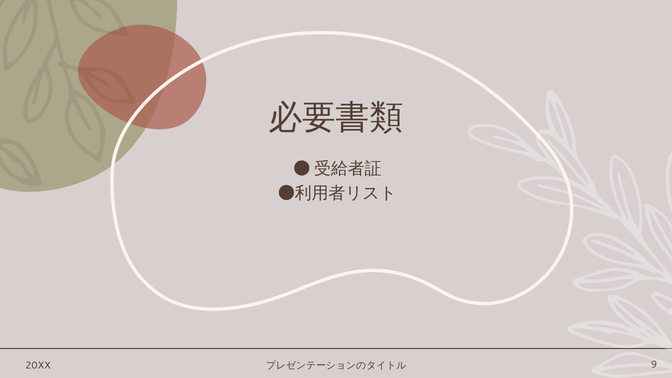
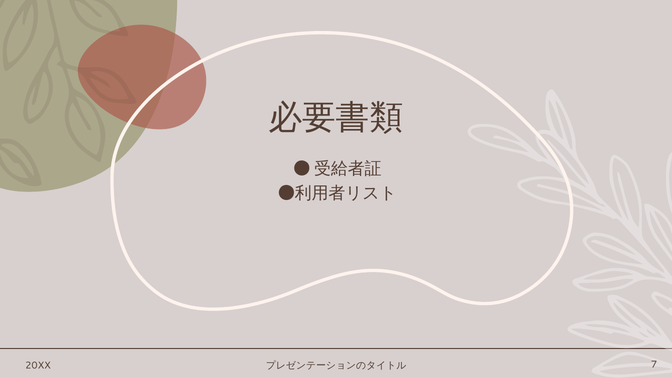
9: 9 -> 7
